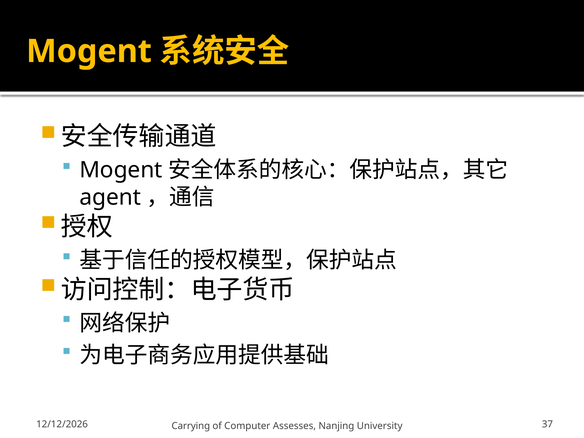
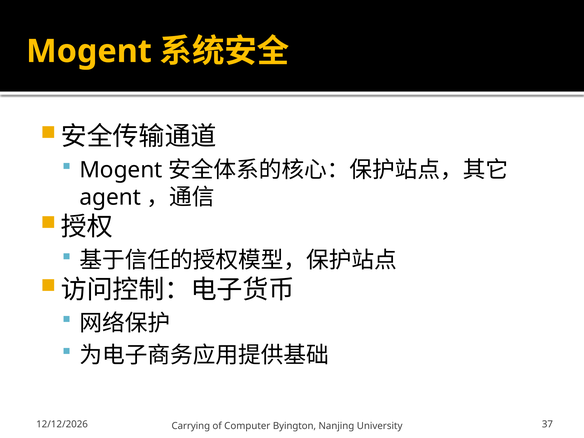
Assesses: Assesses -> Byington
